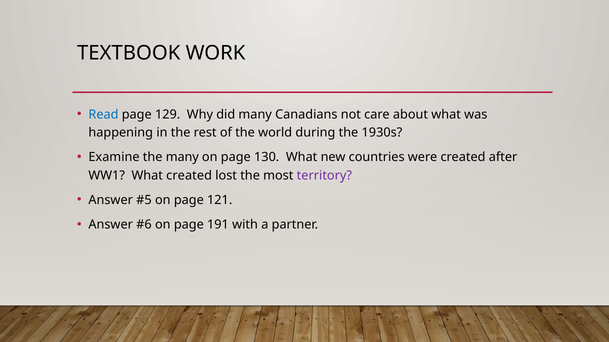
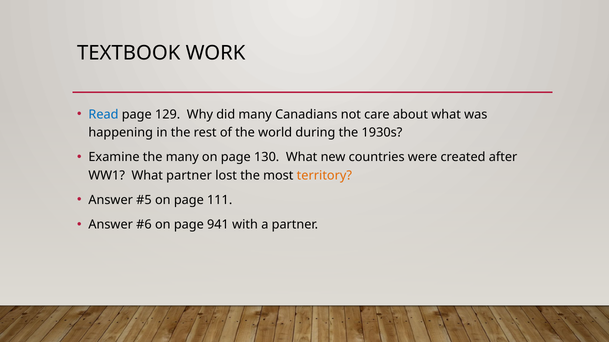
What created: created -> partner
territory colour: purple -> orange
121: 121 -> 111
191: 191 -> 941
